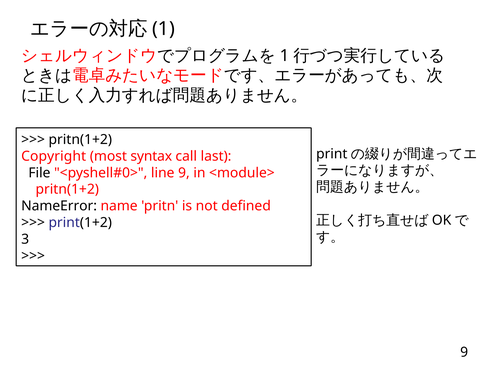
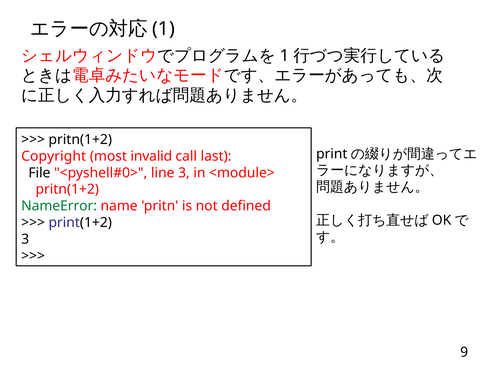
syntax: syntax -> invalid
line 9: 9 -> 3
NameError colour: black -> green
